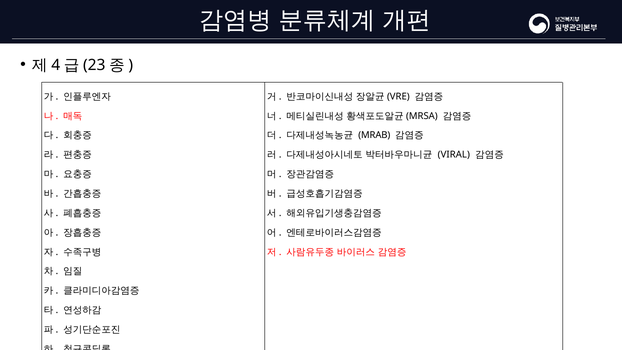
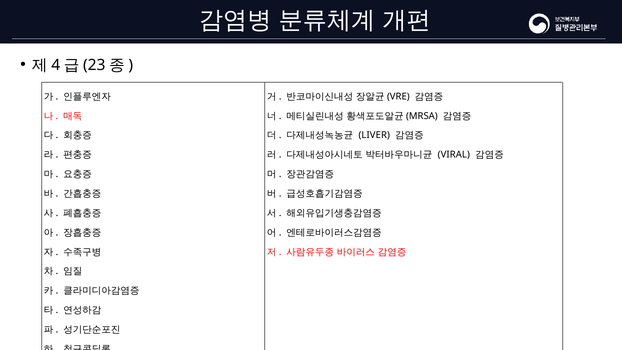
MRAB: MRAB -> LIVER
